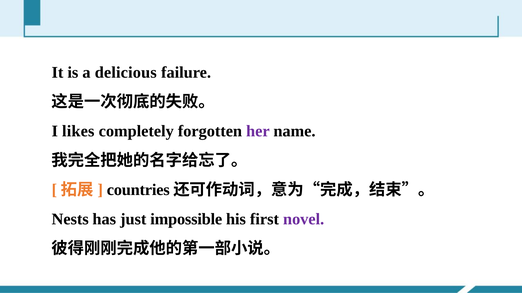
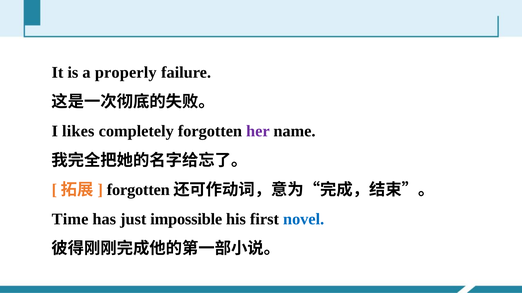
delicious: delicious -> properly
countries at (138, 190): countries -> forgotten
Nests: Nests -> Time
novel colour: purple -> blue
